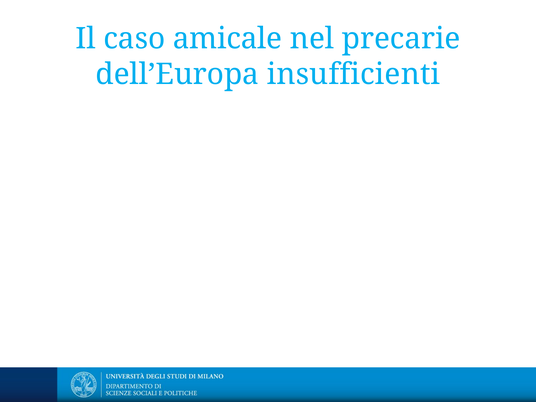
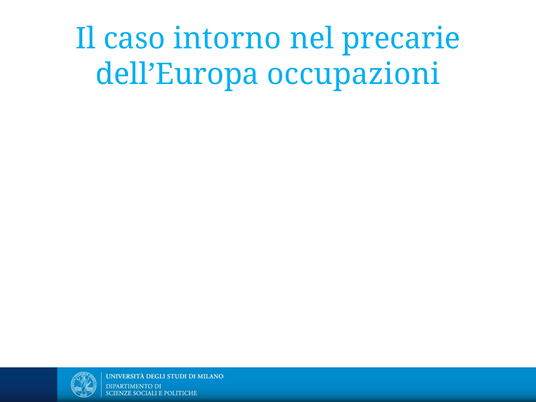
amicale: amicale -> intorno
insufficienti: insufficienti -> occupazioni
